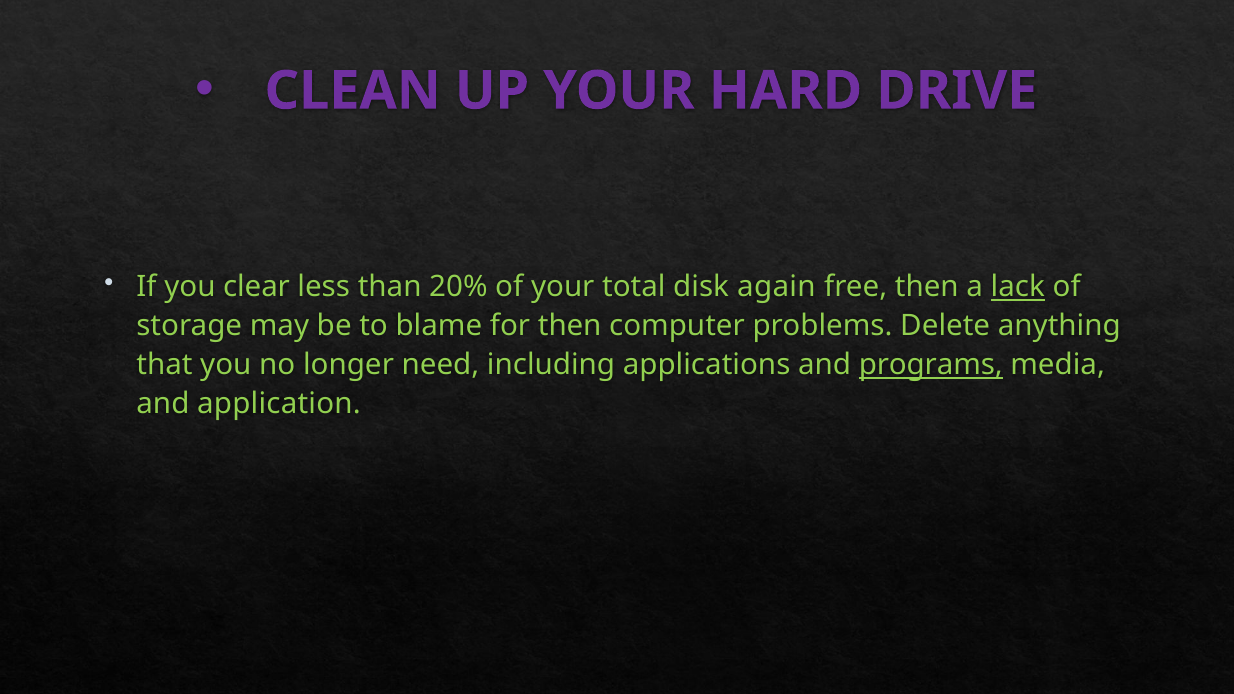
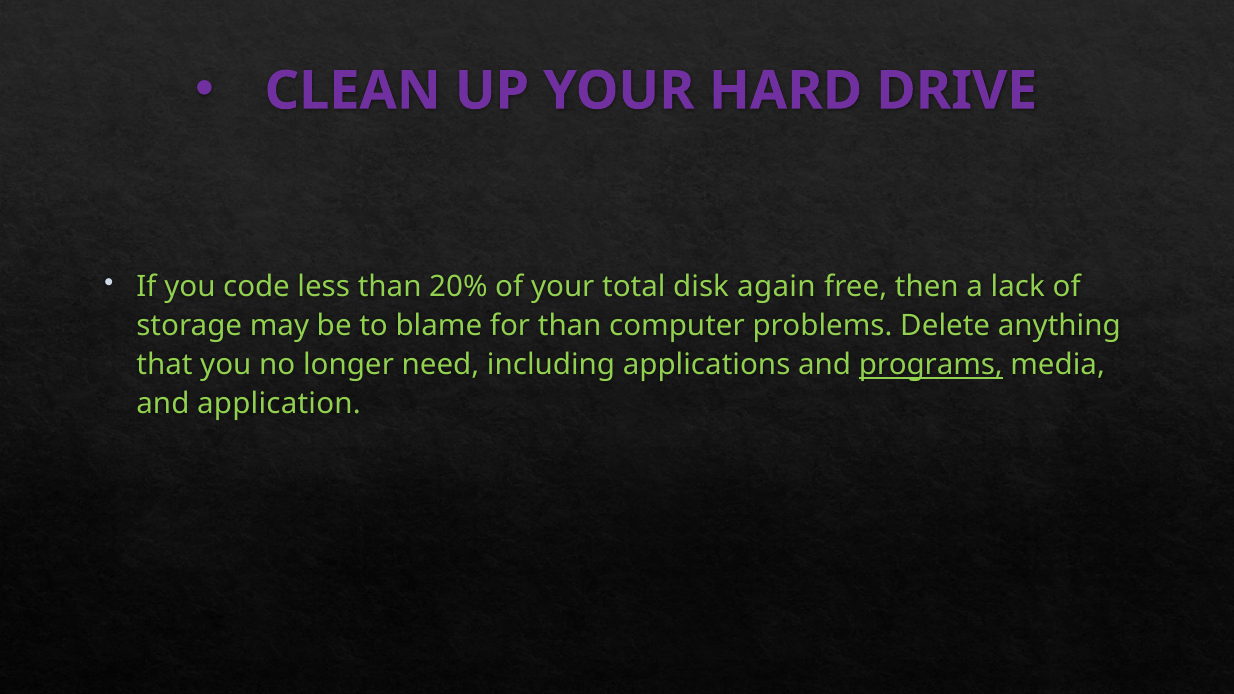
clear: clear -> code
lack underline: present -> none
for then: then -> than
